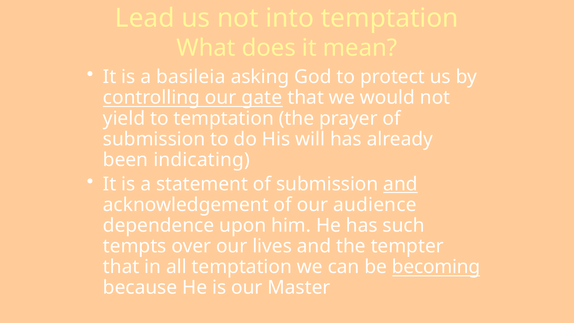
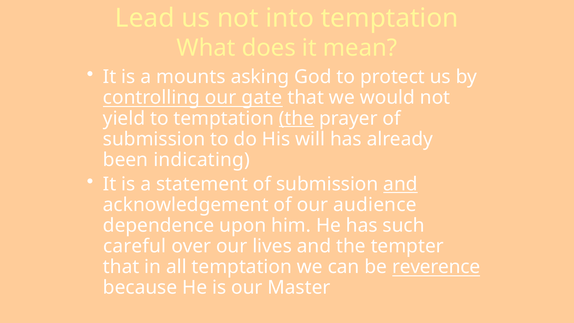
basileia: basileia -> mounts
the at (297, 118) underline: none -> present
tempts: tempts -> careful
becoming: becoming -> reverence
